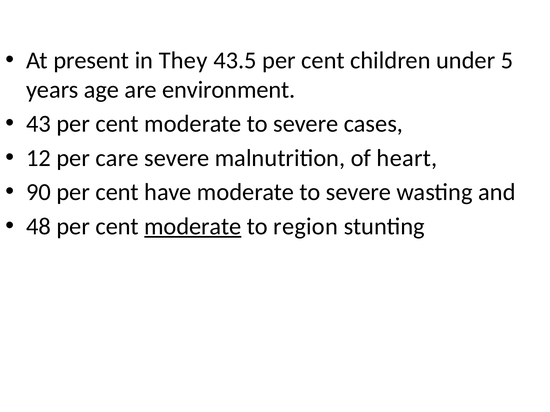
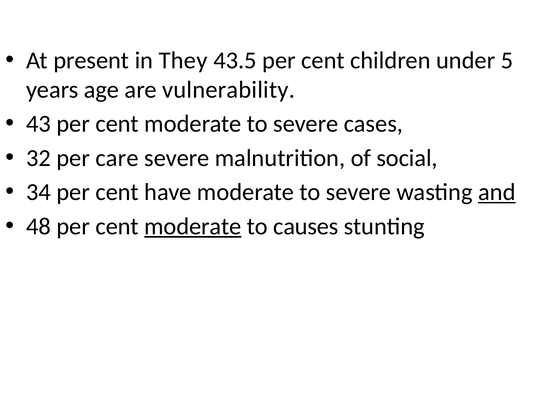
environment: environment -> vulnerability
12: 12 -> 32
heart: heart -> social
90: 90 -> 34
and underline: none -> present
region: region -> causes
